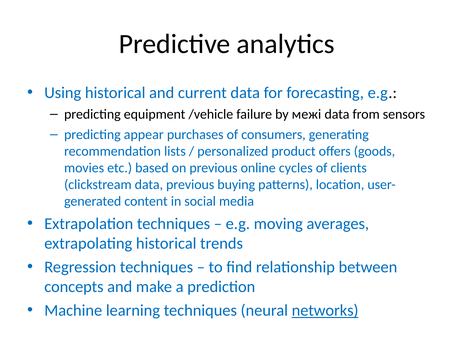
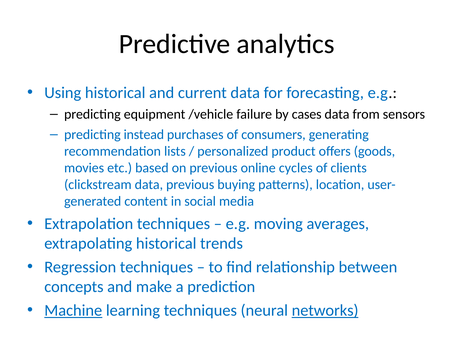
межі: межі -> cases
appear: appear -> instead
Machine underline: none -> present
